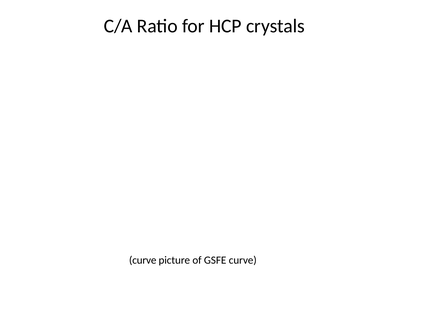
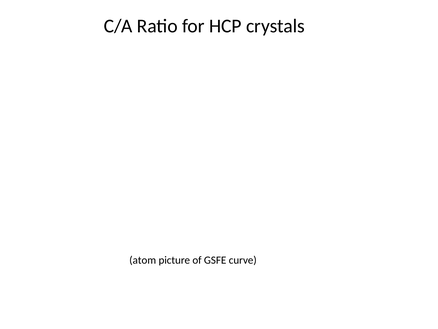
curve at (143, 260): curve -> atom
